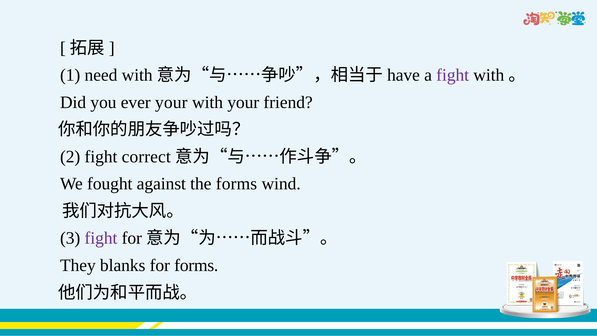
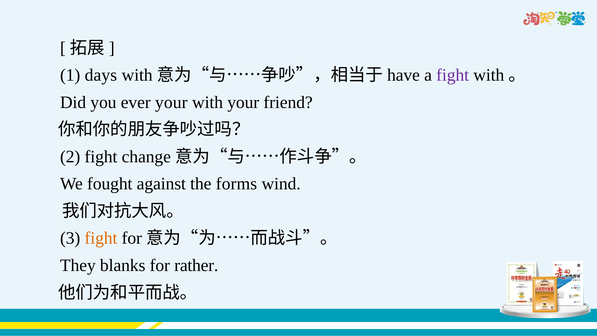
need: need -> days
correct: correct -> change
fight at (101, 238) colour: purple -> orange
for forms: forms -> rather
